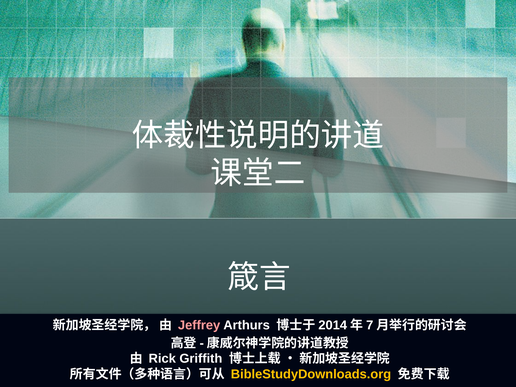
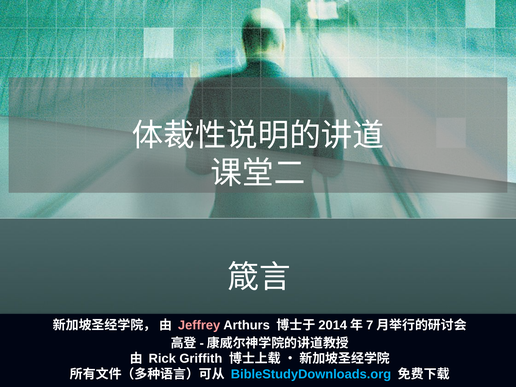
BibleStudyDownloads.org colour: yellow -> light blue
